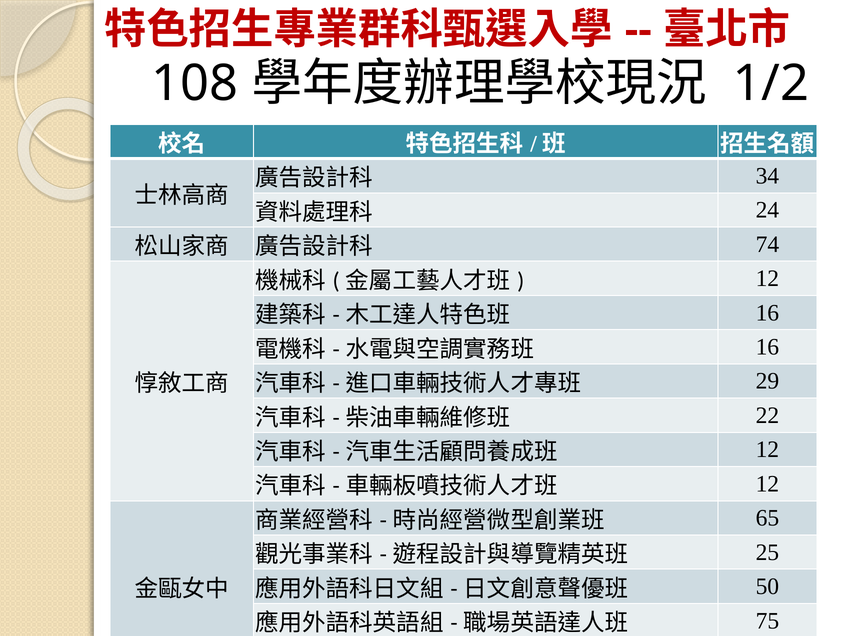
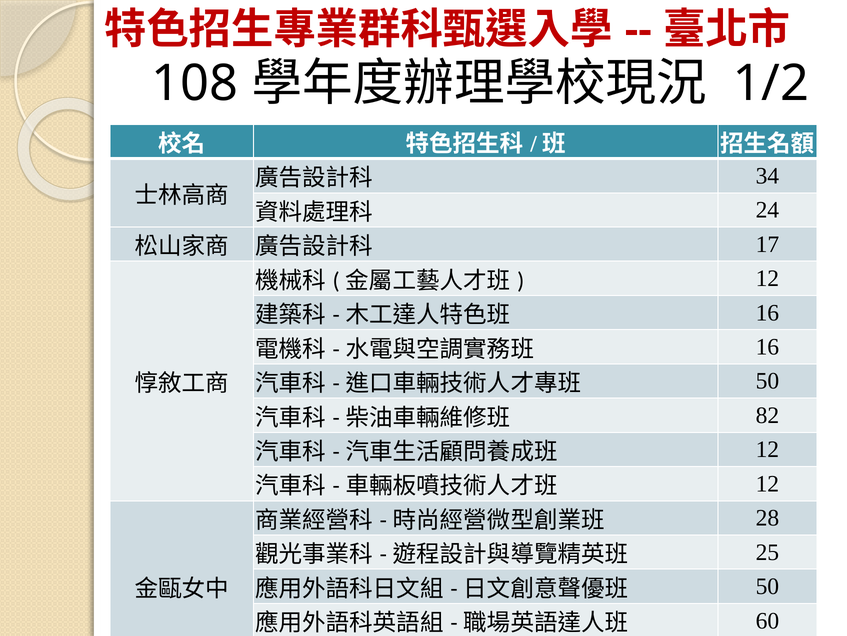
74: 74 -> 17
29 at (767, 381): 29 -> 50
22: 22 -> 82
65: 65 -> 28
75: 75 -> 60
